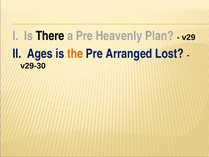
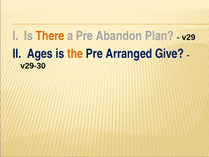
There colour: black -> orange
Heavenly: Heavenly -> Abandon
Lost: Lost -> Give
